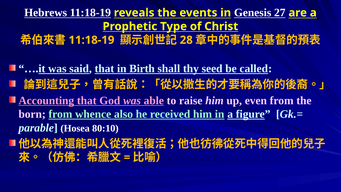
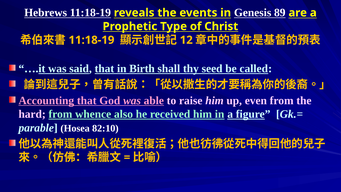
27: 27 -> 89
28: 28 -> 12
born: born -> hard
80:10: 80:10 -> 82:10
